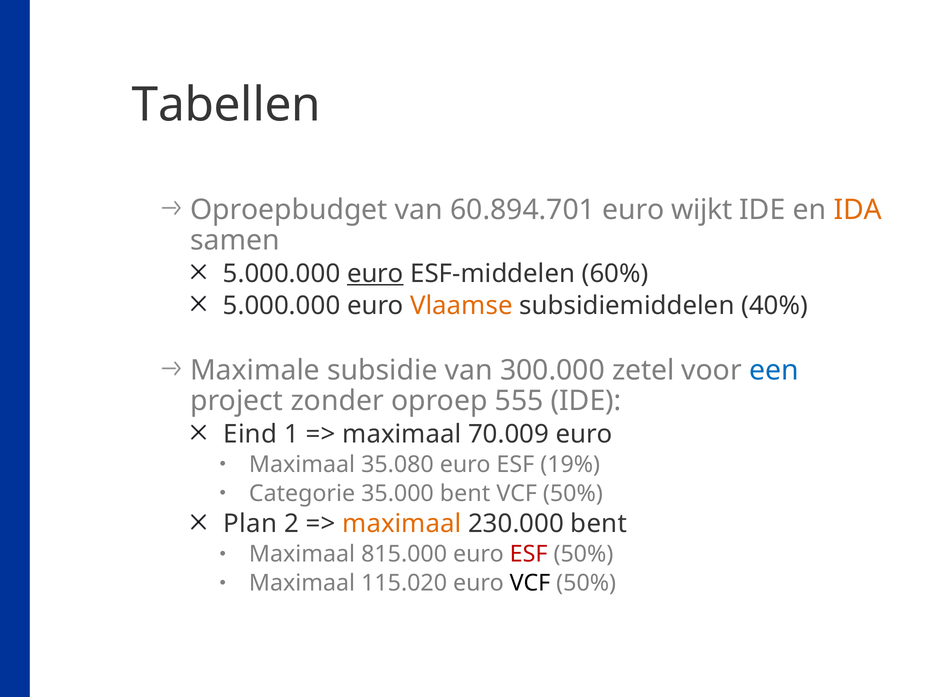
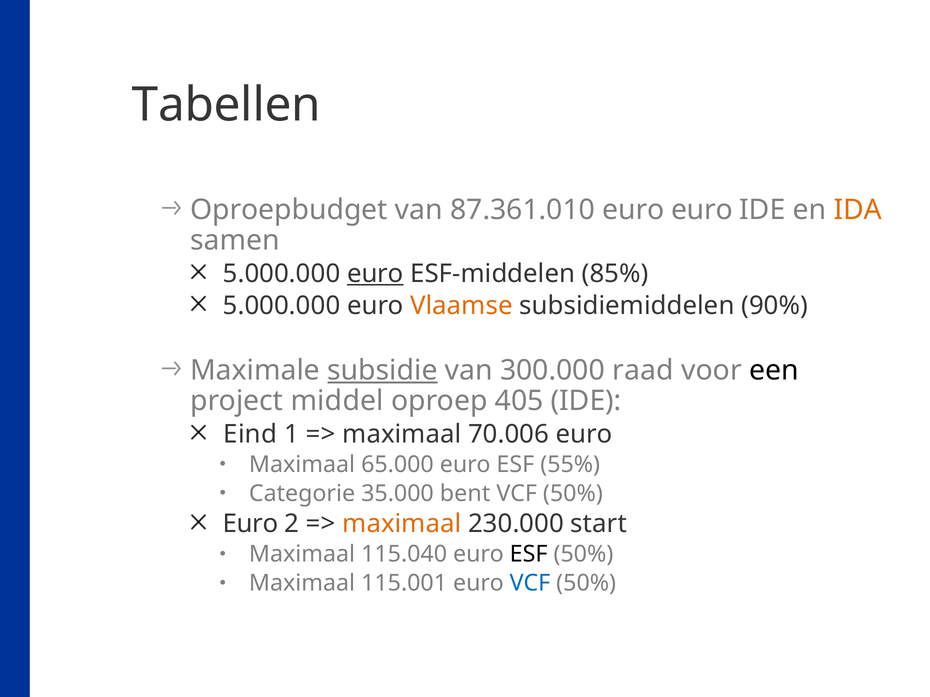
60.894.701: 60.894.701 -> 87.361.010
euro wijkt: wijkt -> euro
60%: 60% -> 85%
40%: 40% -> 90%
subsidie underline: none -> present
zetel: zetel -> raad
een colour: blue -> black
zonder: zonder -> middel
555: 555 -> 405
70.009: 70.009 -> 70.006
35.080: 35.080 -> 65.000
19%: 19% -> 55%
Plan at (250, 524): Plan -> Euro
230.000 bent: bent -> start
815.000: 815.000 -> 115.040
ESF at (529, 555) colour: red -> black
115.020: 115.020 -> 115.001
VCF at (530, 584) colour: black -> blue
